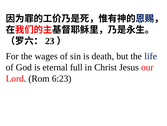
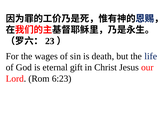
full: full -> gift
